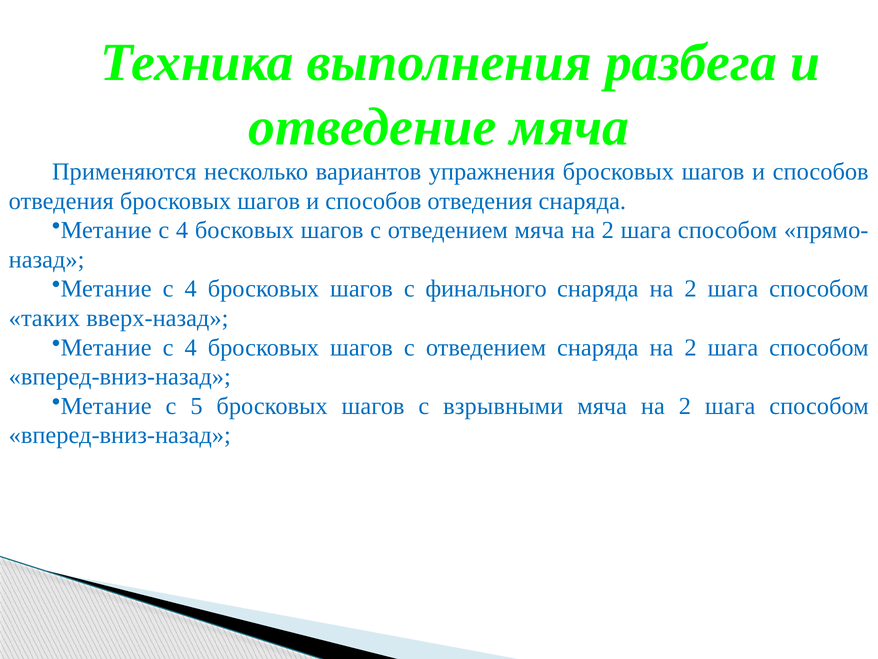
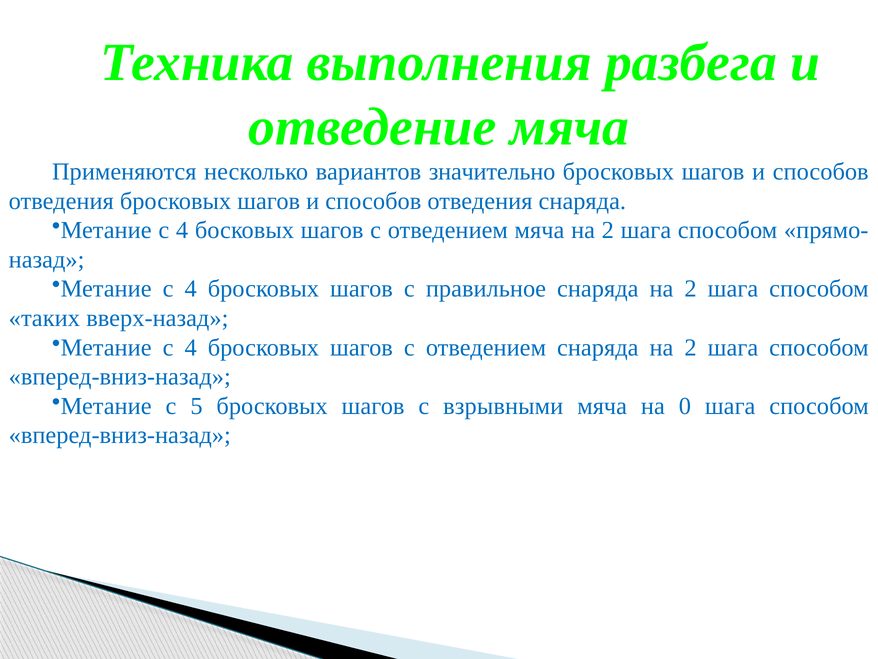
упражнения: упражнения -> значительно
финального: финального -> правильное
2 at (685, 406): 2 -> 0
